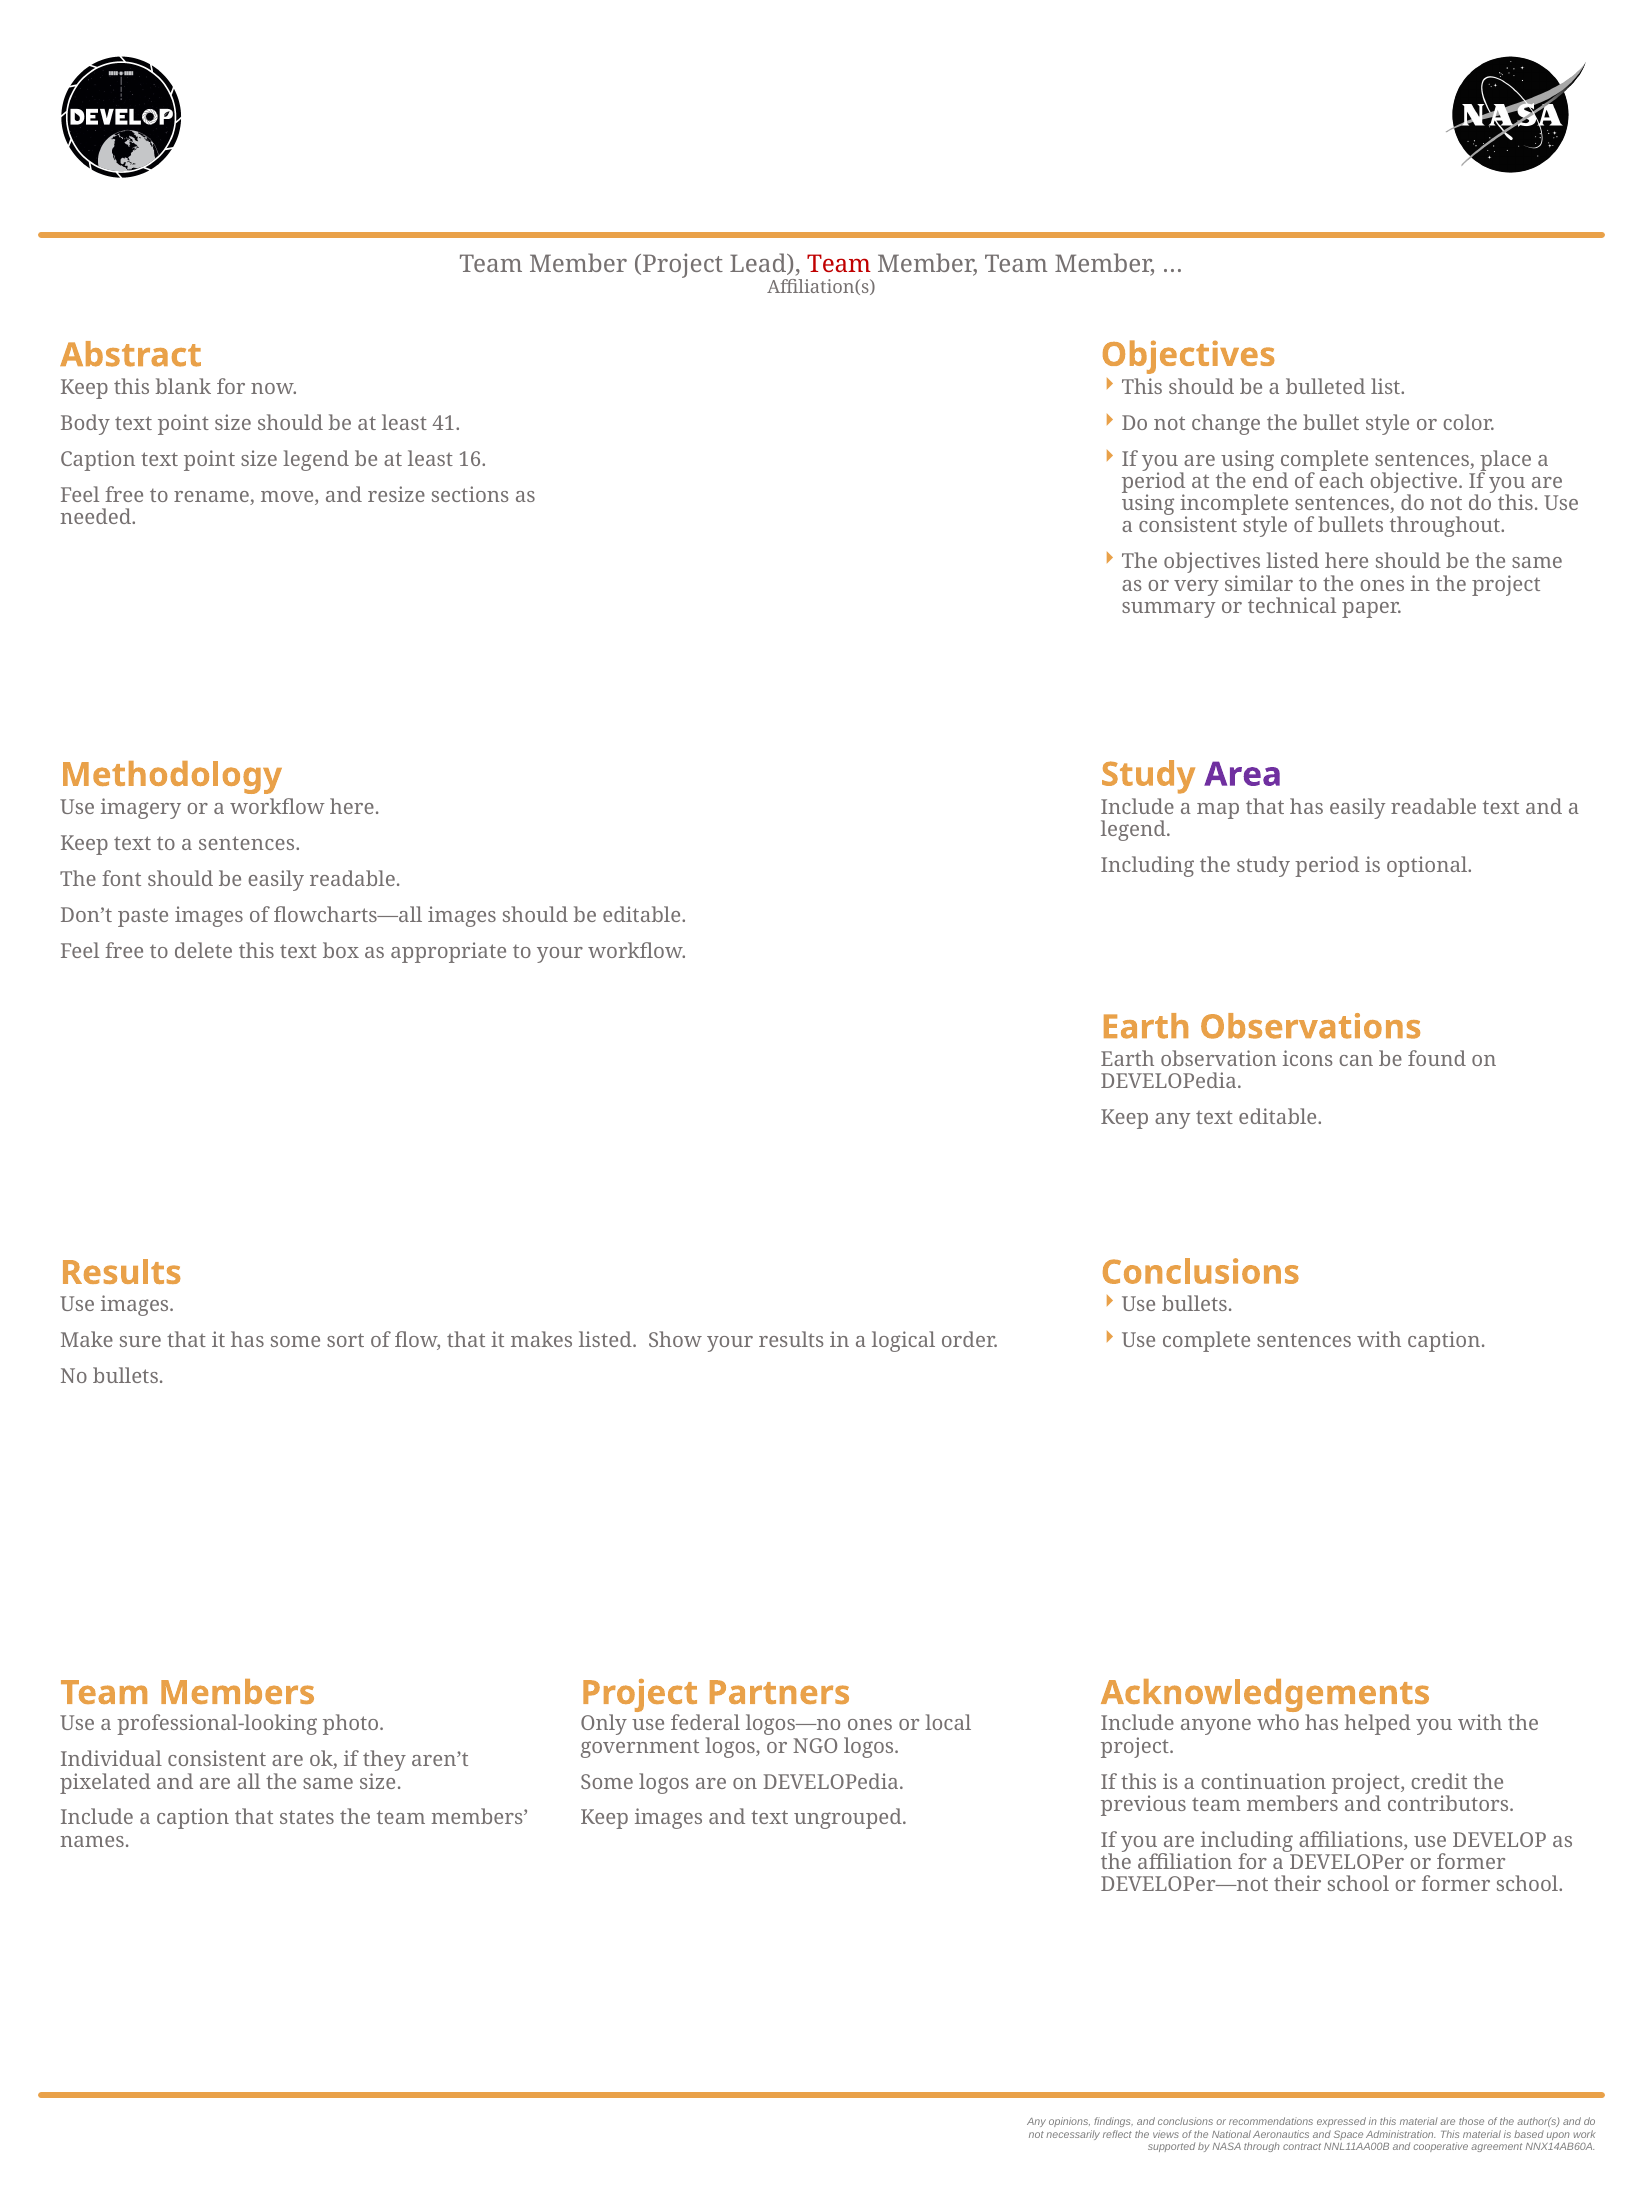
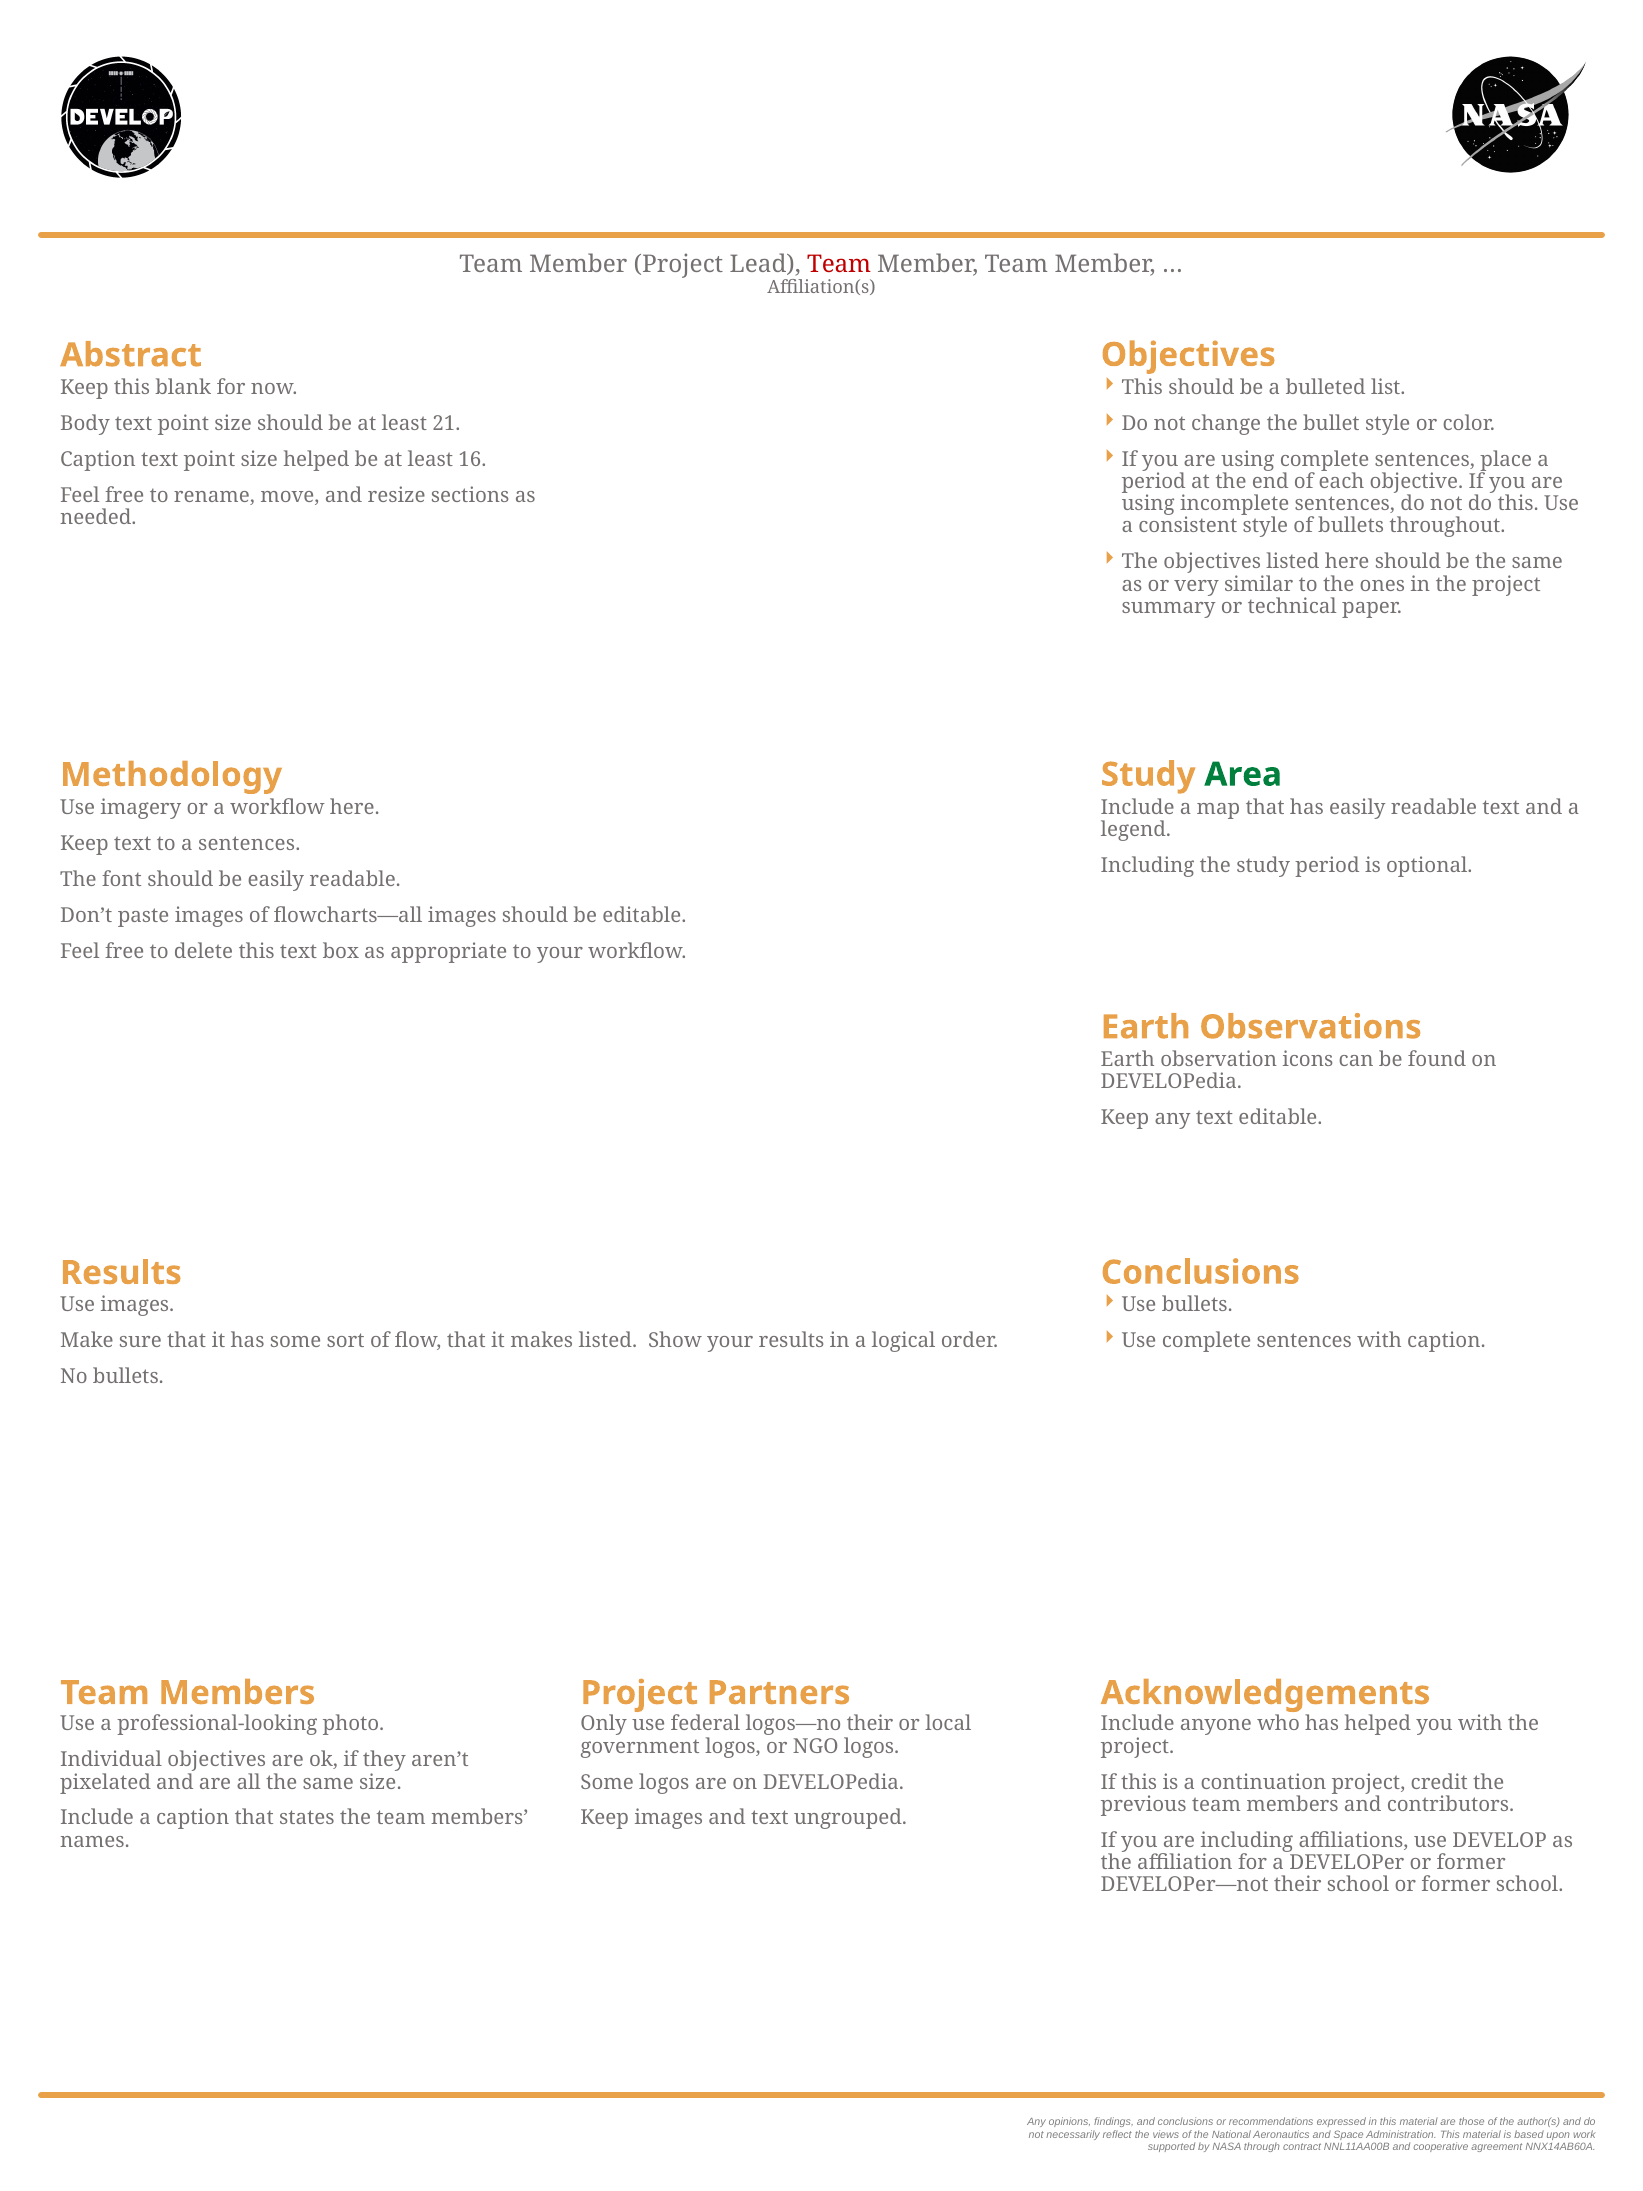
41: 41 -> 21
size legend: legend -> helped
Area colour: purple -> green
logos—no ones: ones -> their
Individual consistent: consistent -> objectives
